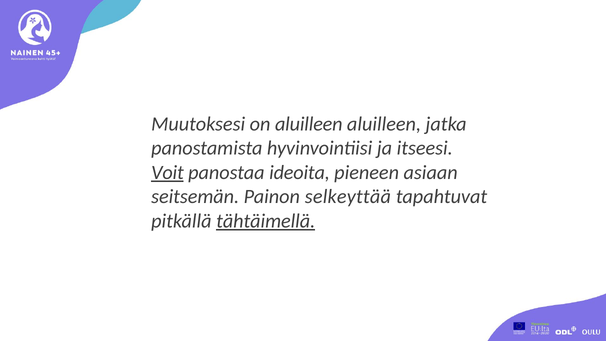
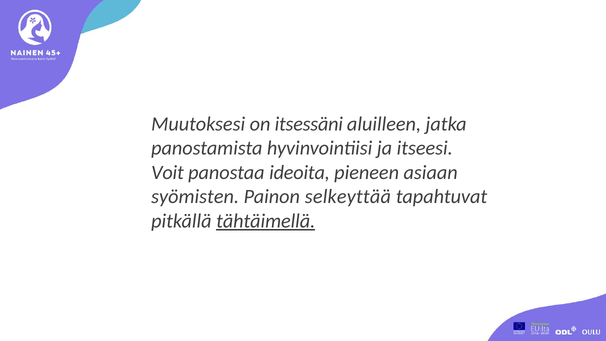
on aluilleen: aluilleen -> itsessäni
Voit underline: present -> none
seitsemän: seitsemän -> syömisten
